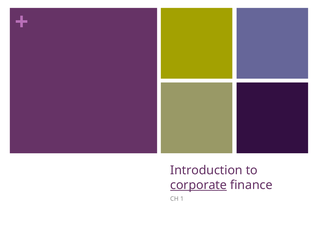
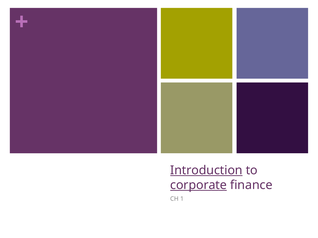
Introduction underline: none -> present
